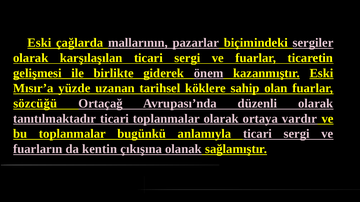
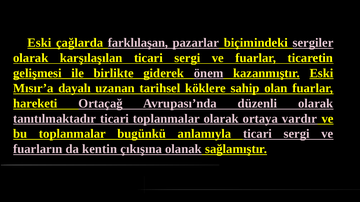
mallarının: mallarının -> farklılaşan
yüzde: yüzde -> dayalı
sözcüğü: sözcüğü -> hareketi
